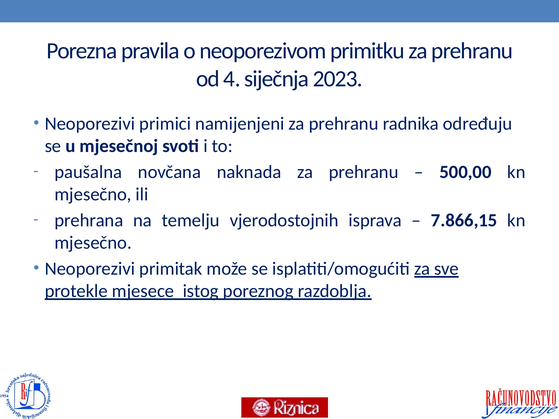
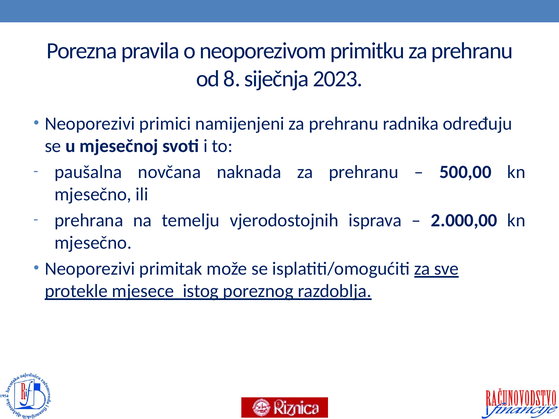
4: 4 -> 8
7.866,15: 7.866,15 -> 2.000,00
